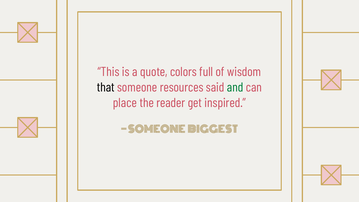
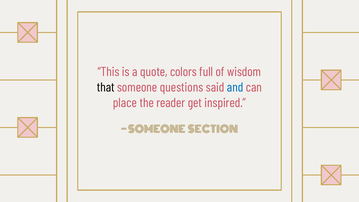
resources: resources -> questions
and colour: green -> blue
BIGGEST: BIGGEST -> SECTION
